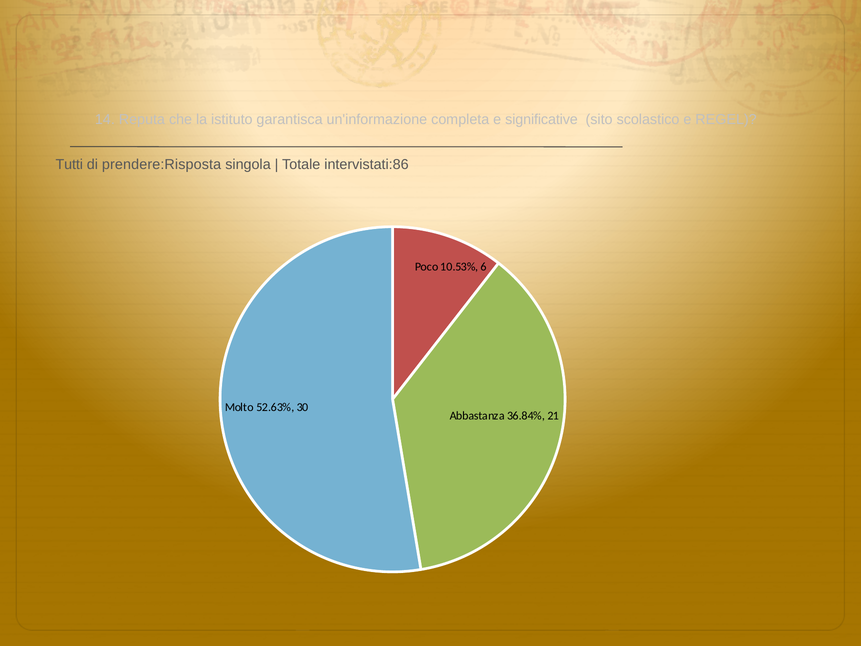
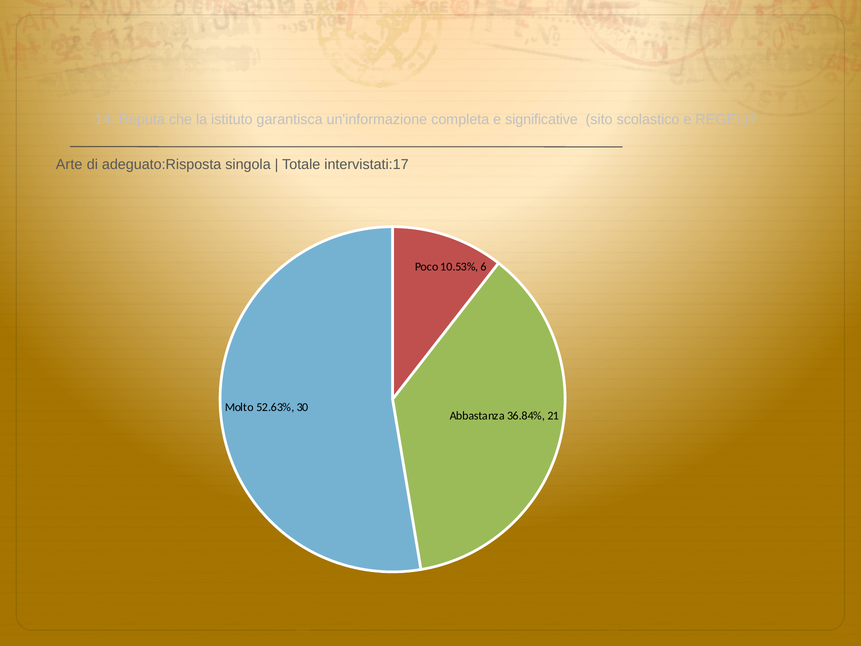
Tutti: Tutti -> Arte
prendere:Risposta: prendere:Risposta -> adeguato:Risposta
intervistati:86: intervistati:86 -> intervistati:17
